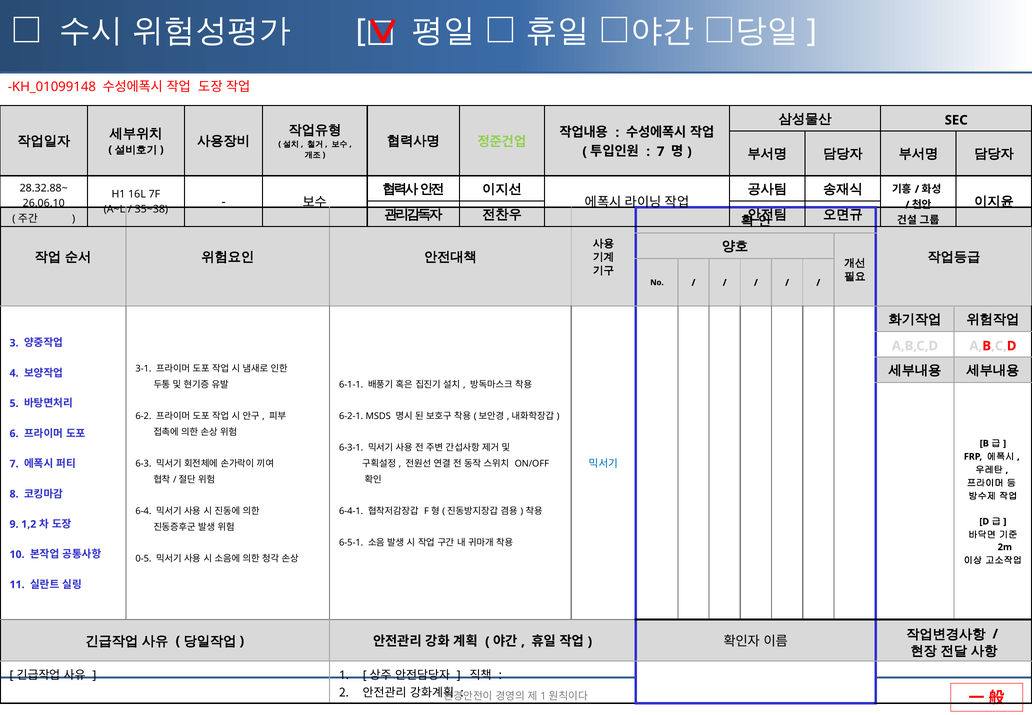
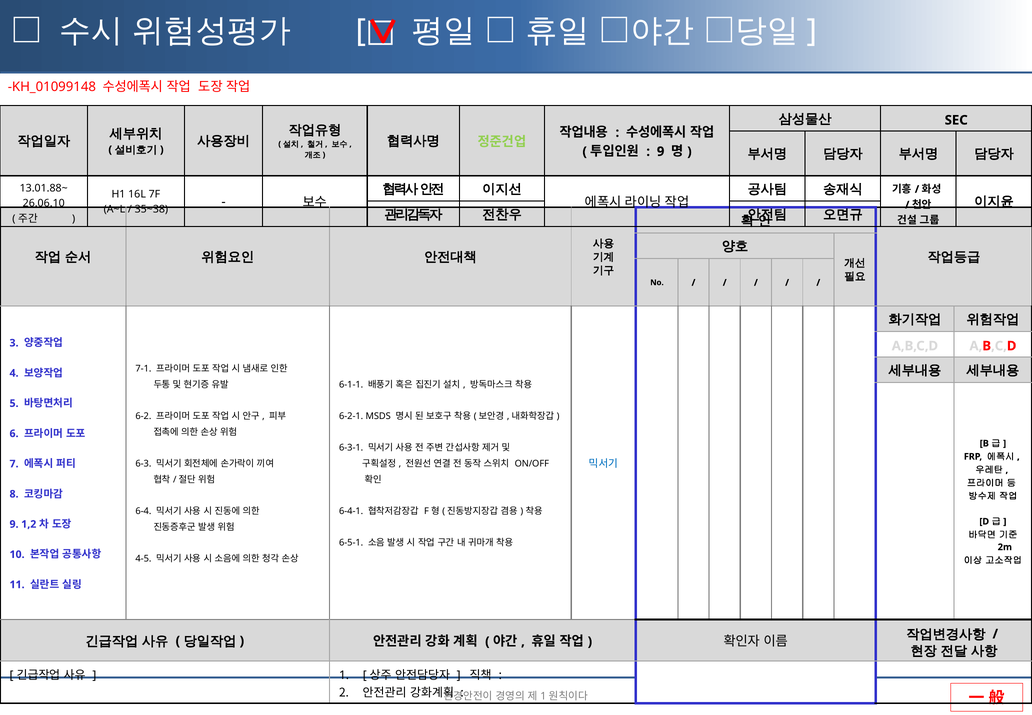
7 at (661, 151): 7 -> 9
28.32.88~: 28.32.88~ -> 13.01.88~
3-1: 3-1 -> 7-1
0-5: 0-5 -> 4-5
